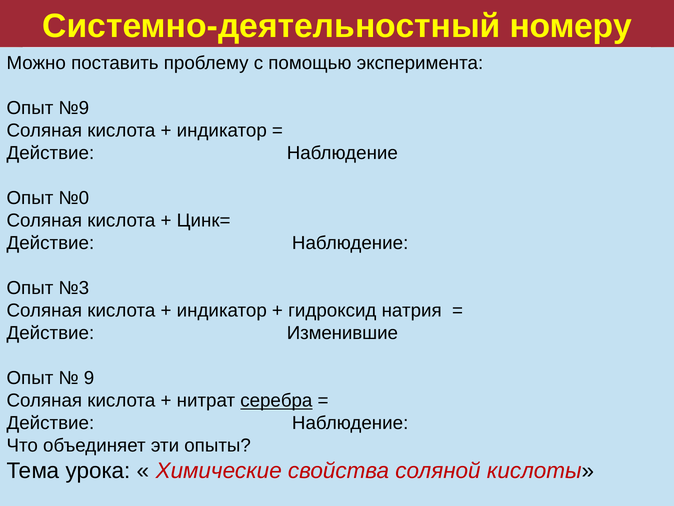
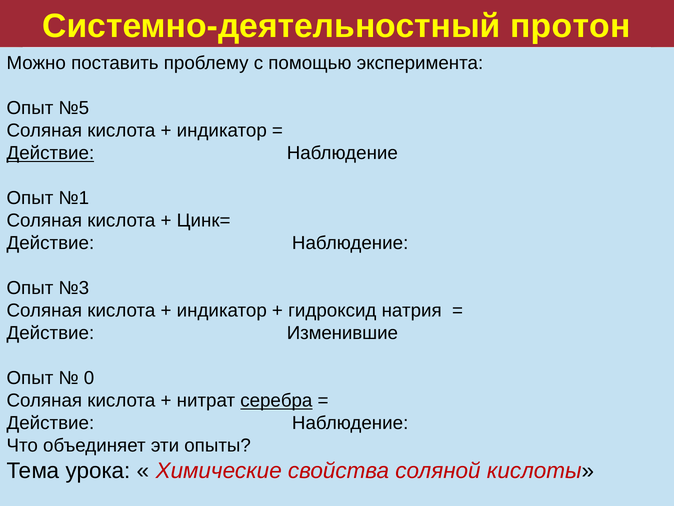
номеру: номеру -> протон
№9: №9 -> №5
Действие at (50, 153) underline: none -> present
№0: №0 -> №1
9: 9 -> 0
